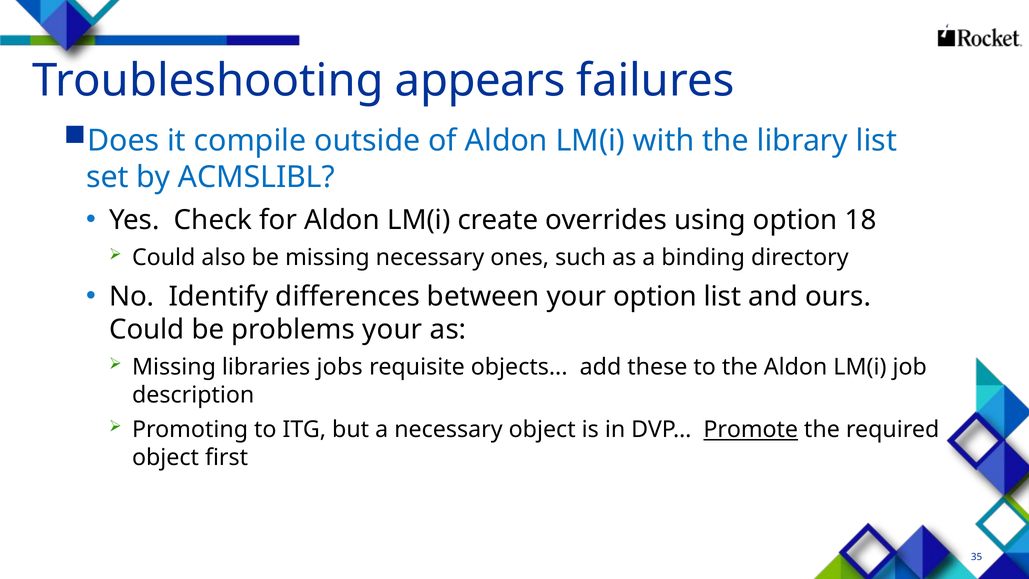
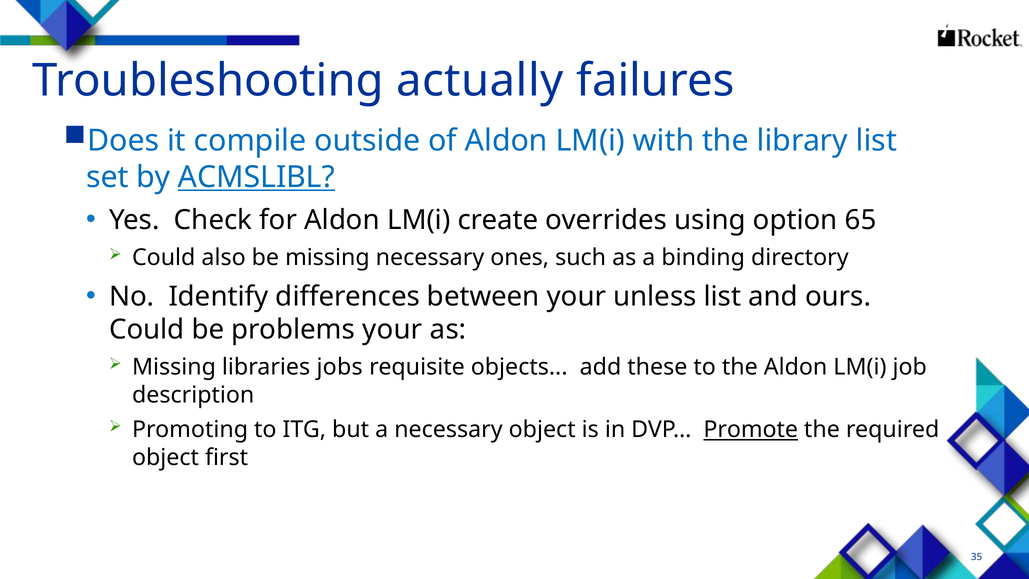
appears: appears -> actually
ACMSLIBL underline: none -> present
18: 18 -> 65
your option: option -> unless
